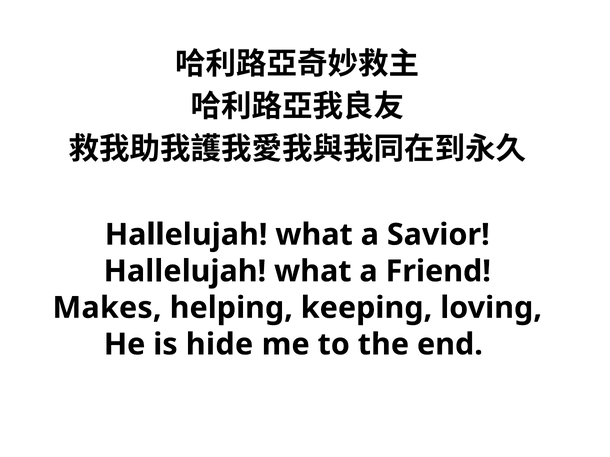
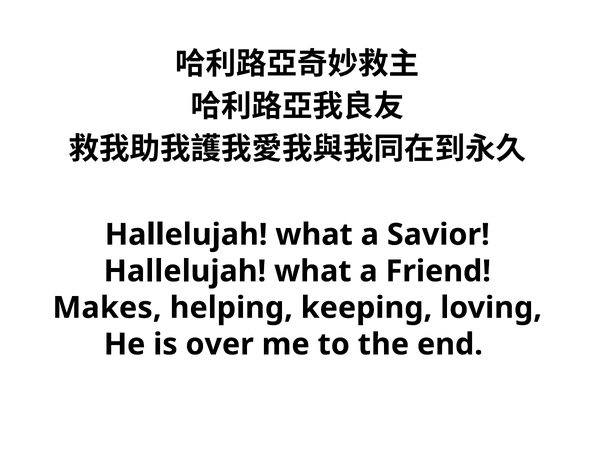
hide: hide -> over
